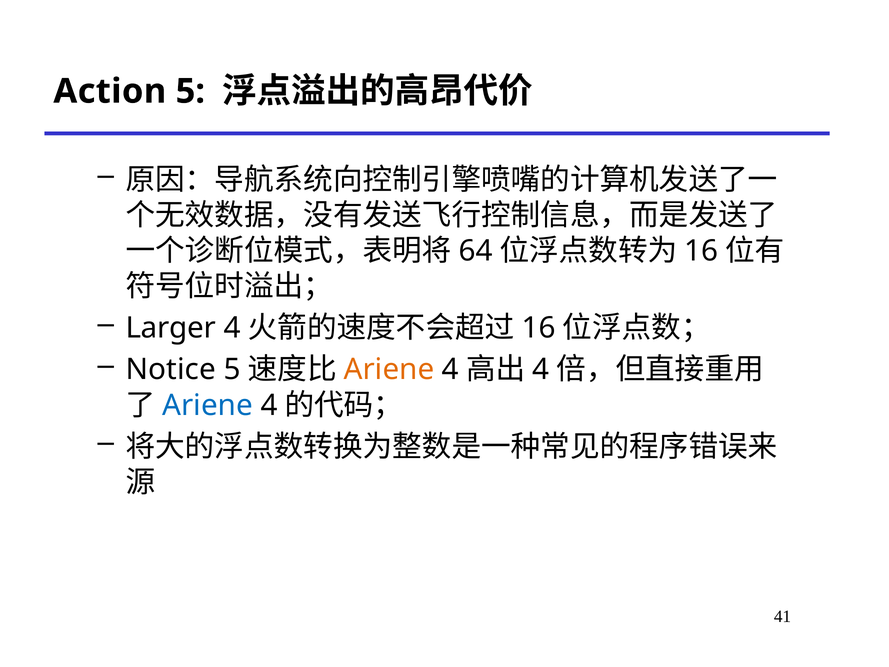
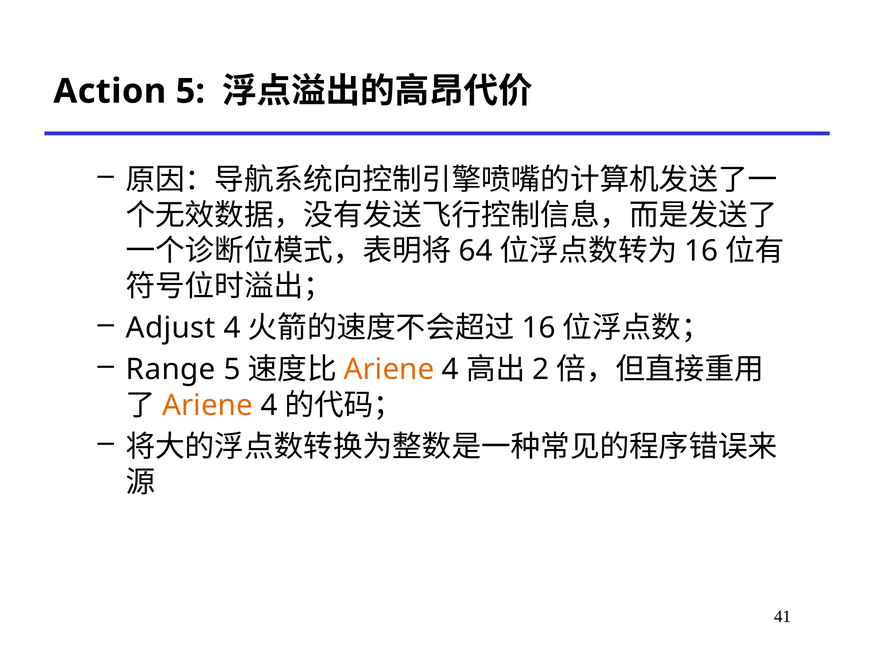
Larger: Larger -> Adjust
Notice: Notice -> Range
4 at (541, 370): 4 -> 2
Ariene at (208, 405) colour: blue -> orange
